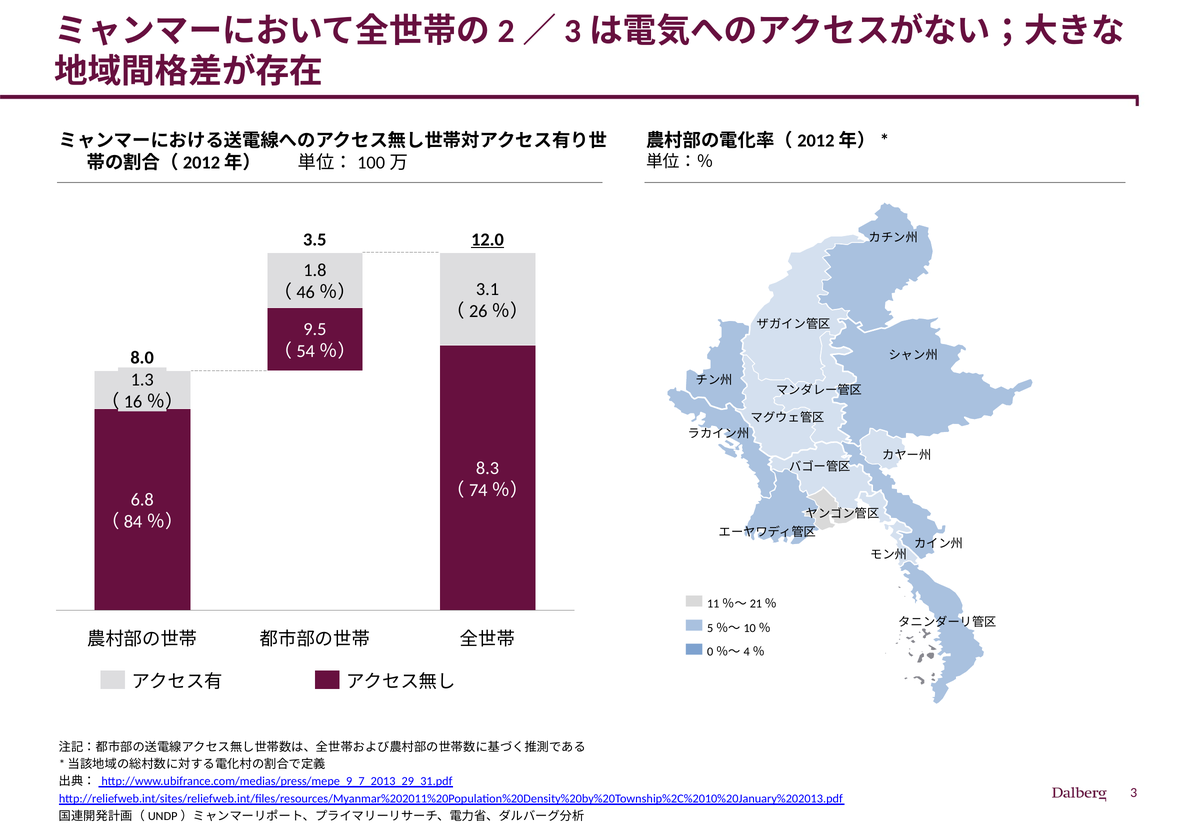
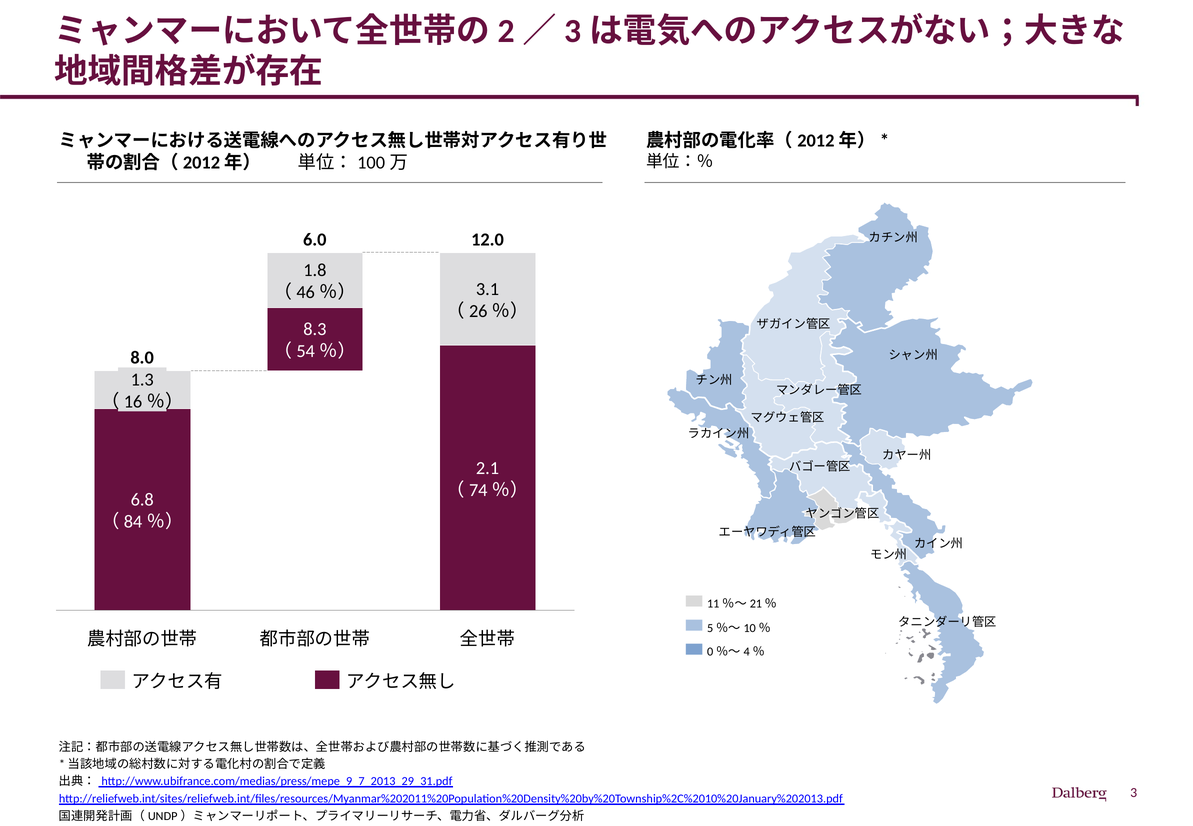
3.5: 3.5 -> 6.0
12.0 underline: present -> none
9.5: 9.5 -> 8.3
8.3: 8.3 -> 2.1
